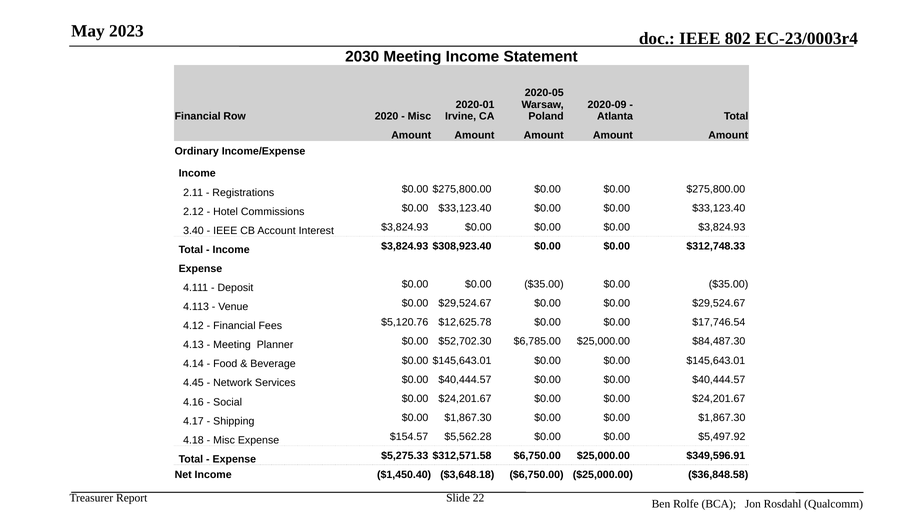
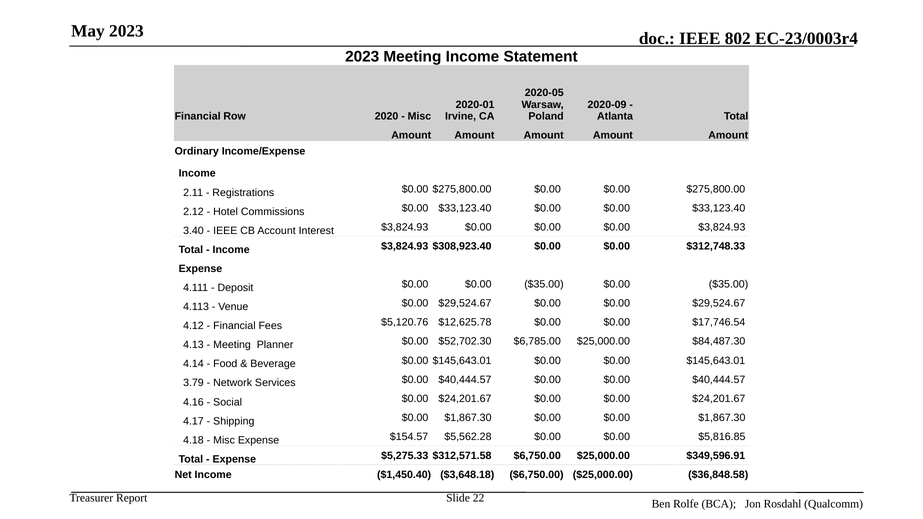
2030 at (362, 57): 2030 -> 2023
4.45: 4.45 -> 3.79
$5,497.92: $5,497.92 -> $5,816.85
